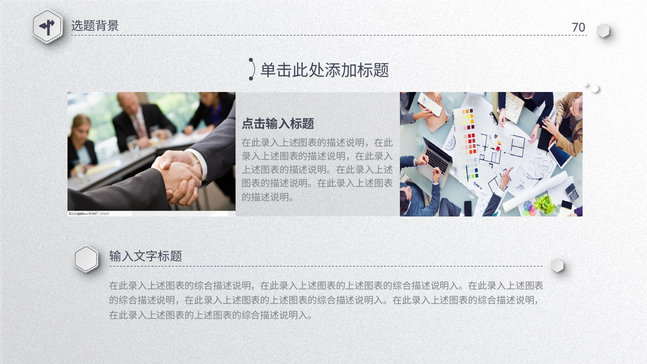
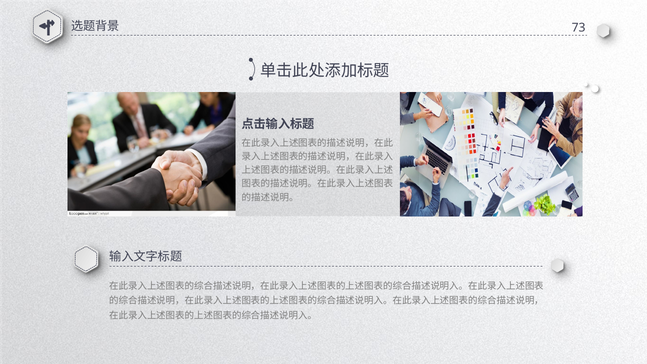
70: 70 -> 73
